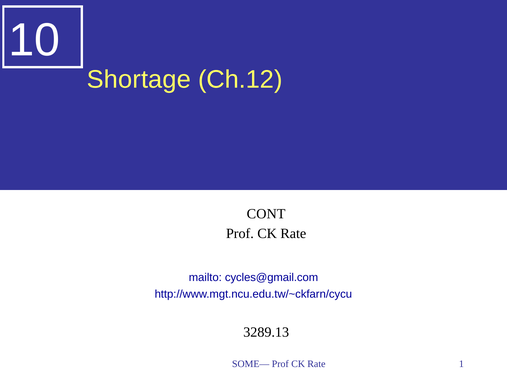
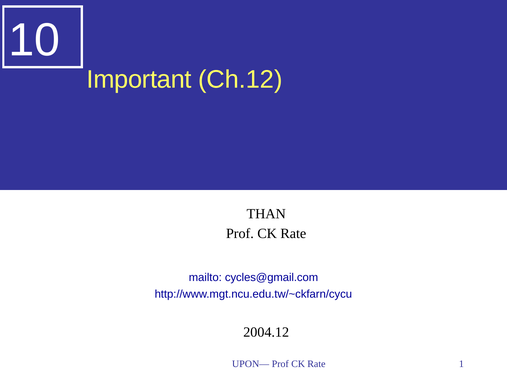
Shortage: Shortage -> Important
CONT: CONT -> THAN
3289.13: 3289.13 -> 2004.12
SOME—: SOME— -> UPON—
